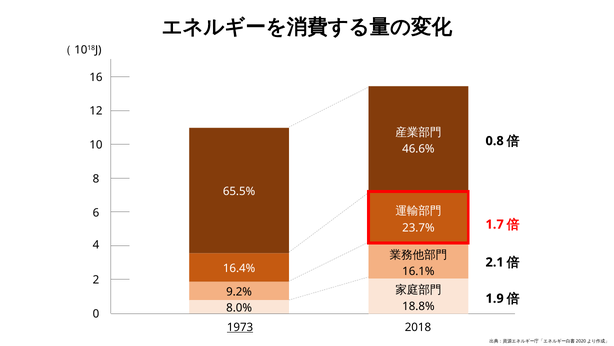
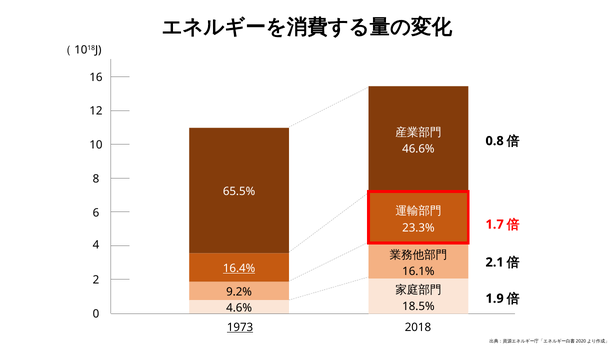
23.7%: 23.7% -> 23.3%
16.4% underline: none -> present
18.8%: 18.8% -> 18.5%
8.0%: 8.0% -> 4.6%
